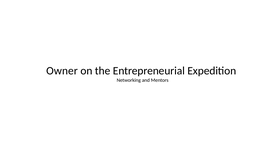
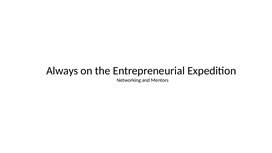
Owner: Owner -> Always
